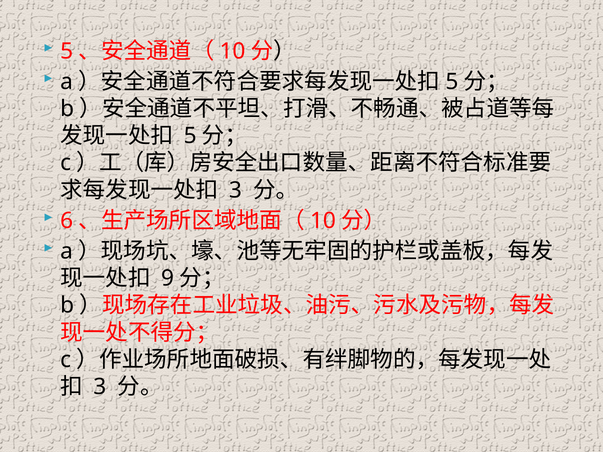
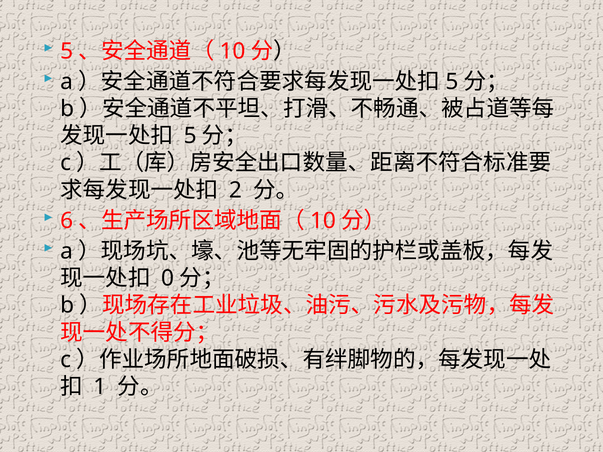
3 at (235, 190): 3 -> 2
9: 9 -> 0
3 at (100, 387): 3 -> 1
